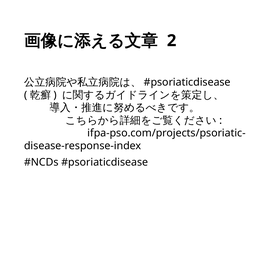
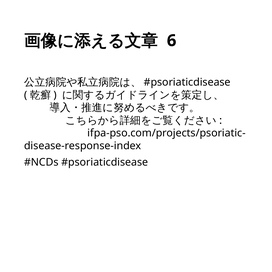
2: 2 -> 6
